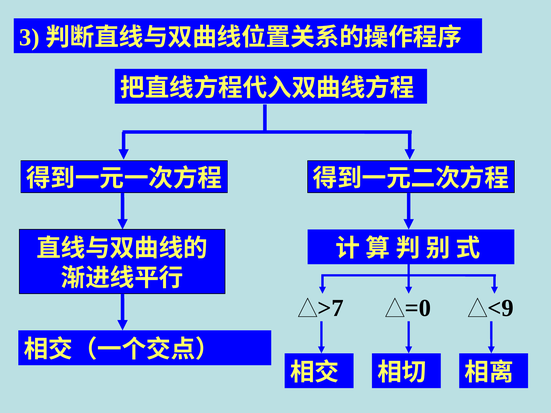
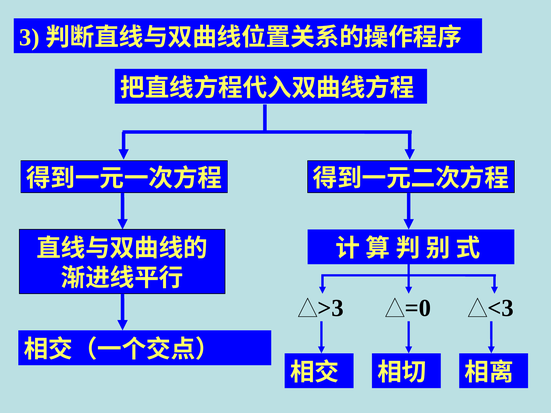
>7: >7 -> >3
<9: <9 -> <3
